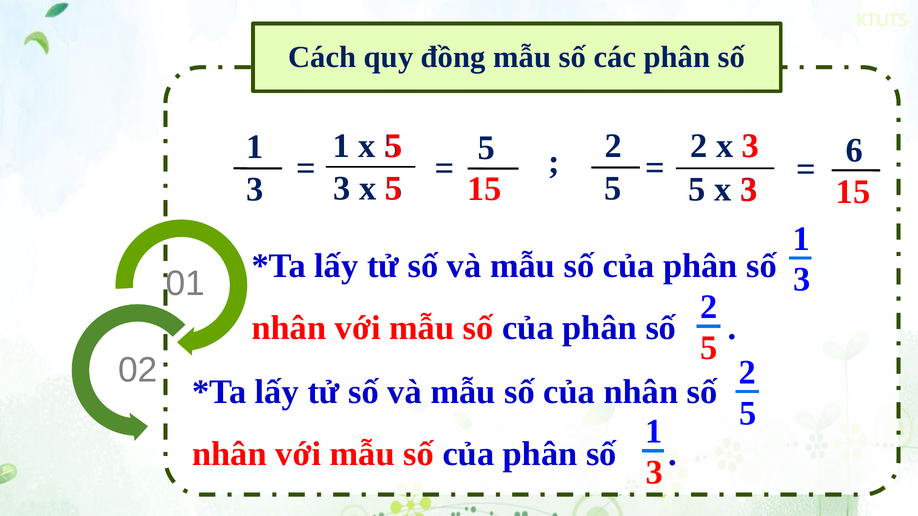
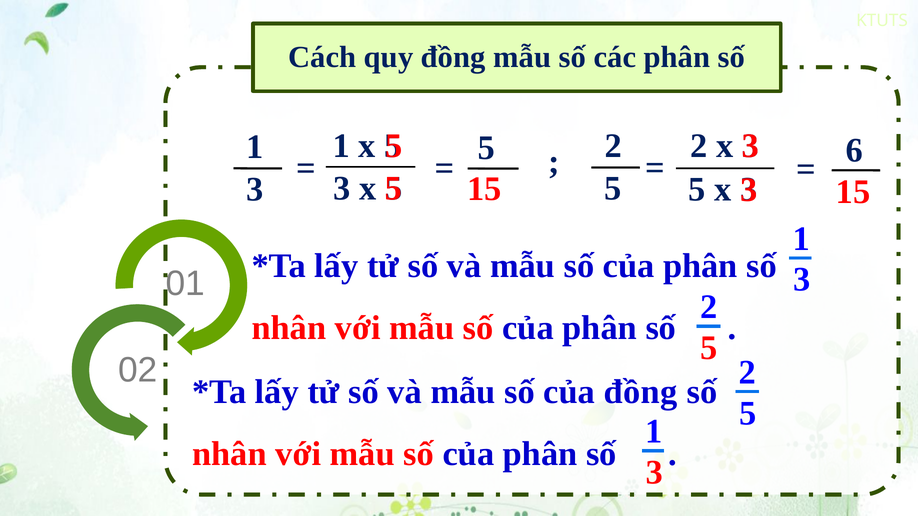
của nhân: nhân -> đồng
